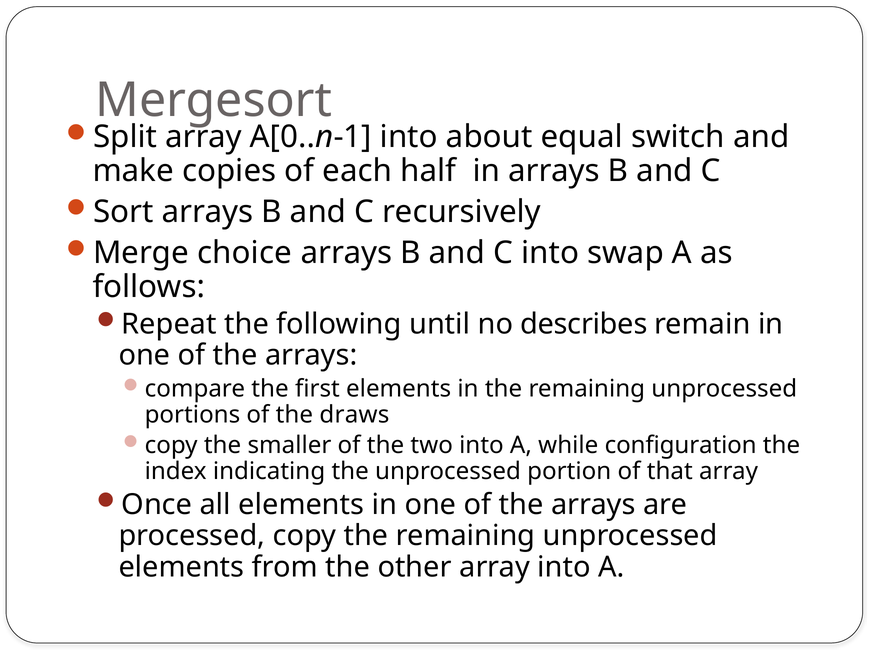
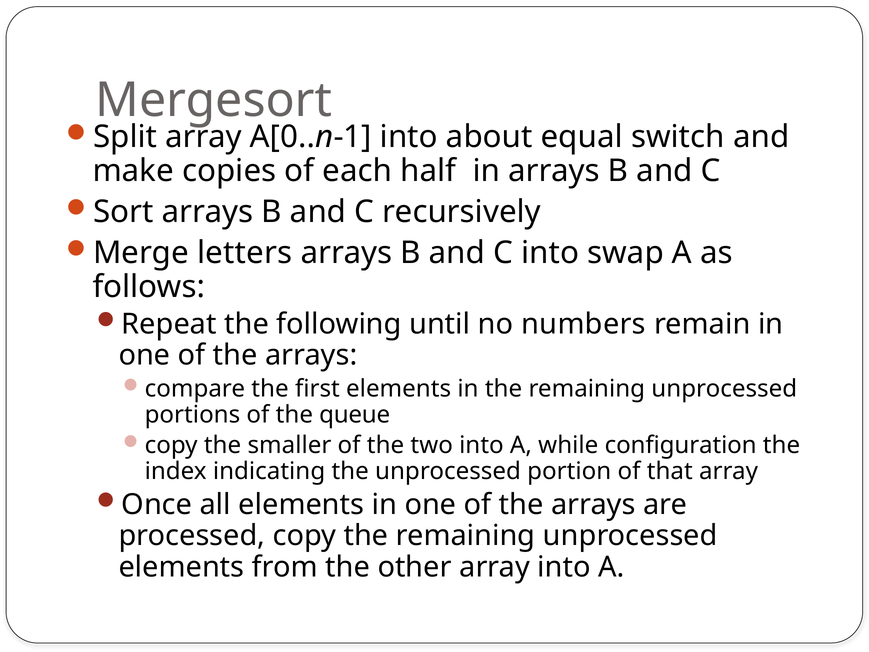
choice: choice -> letters
describes: describes -> numbers
draws: draws -> queue
